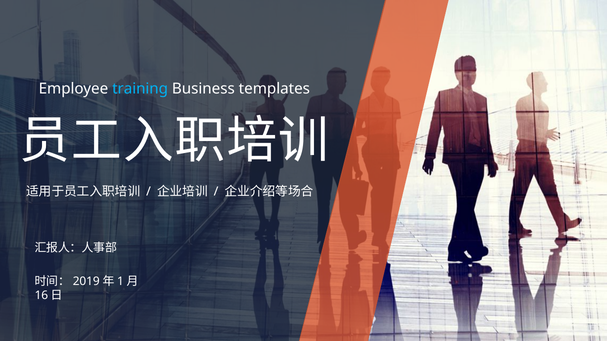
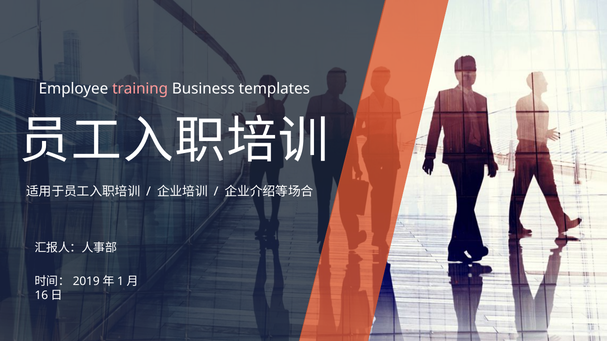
training colour: light blue -> pink
